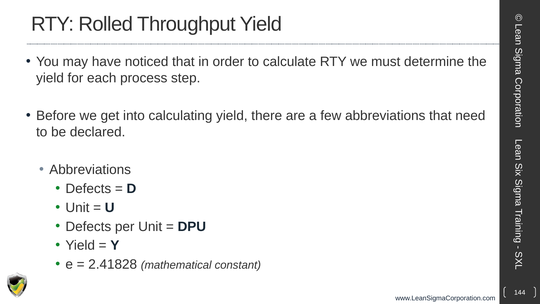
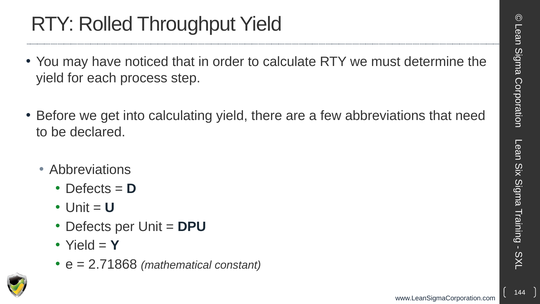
2.41828: 2.41828 -> 2.71868
